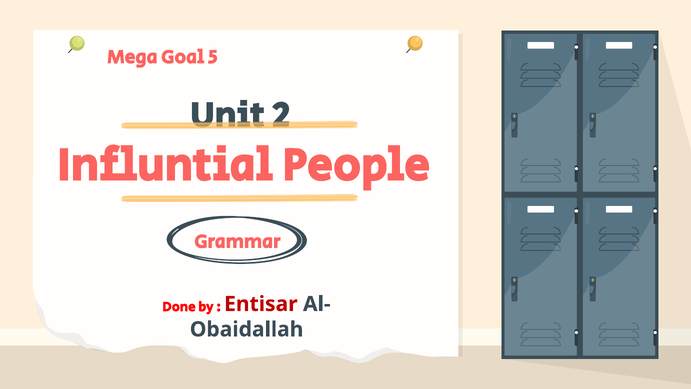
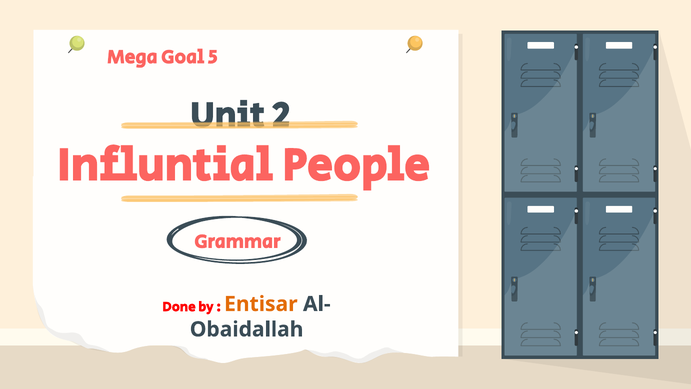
Entisar colour: red -> orange
